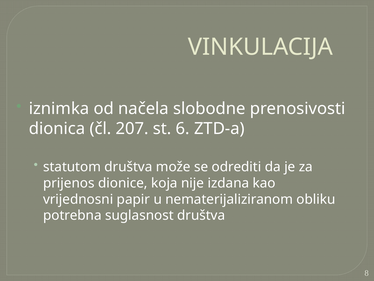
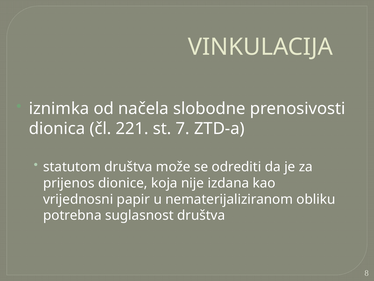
207: 207 -> 221
6: 6 -> 7
